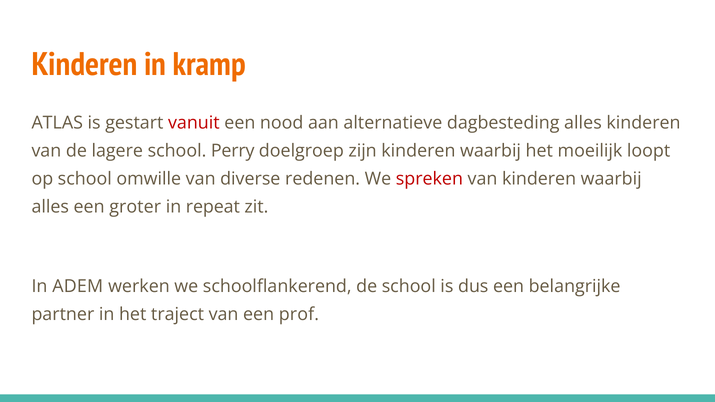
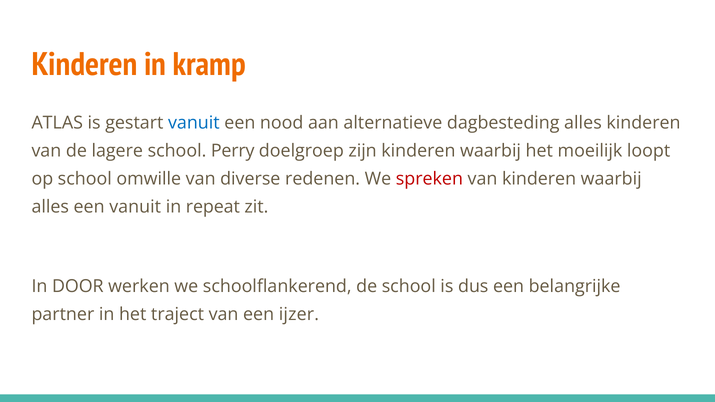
vanuit at (194, 123) colour: red -> blue
een groter: groter -> vanuit
ADEM: ADEM -> DOOR
prof: prof -> ijzer
